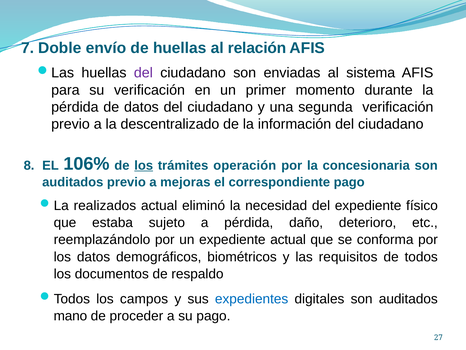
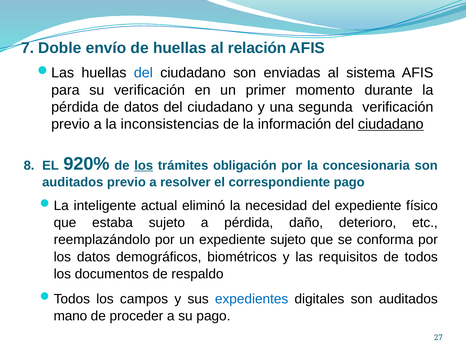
del at (143, 73) colour: purple -> blue
descentralizado: descentralizado -> inconsistencias
ciudadano at (391, 124) underline: none -> present
106%: 106% -> 920%
operación: operación -> obligación
mejoras: mejoras -> resolver
realizados: realizados -> inteligente
expediente actual: actual -> sujeto
